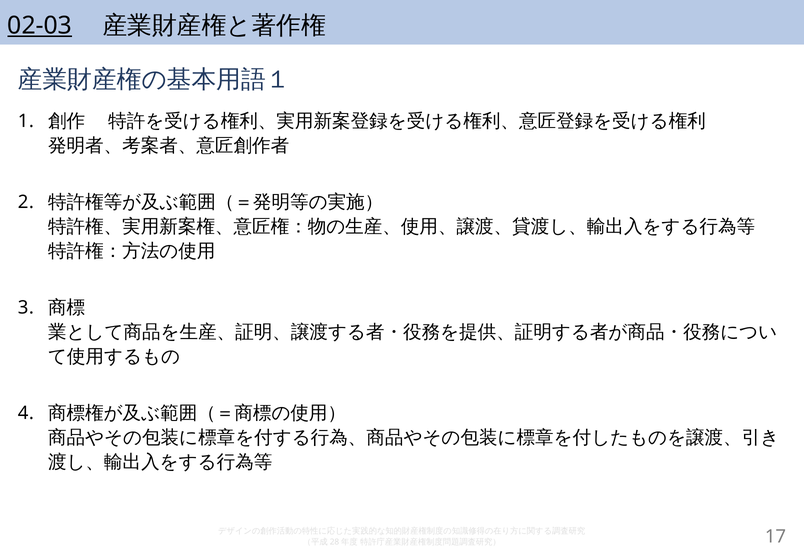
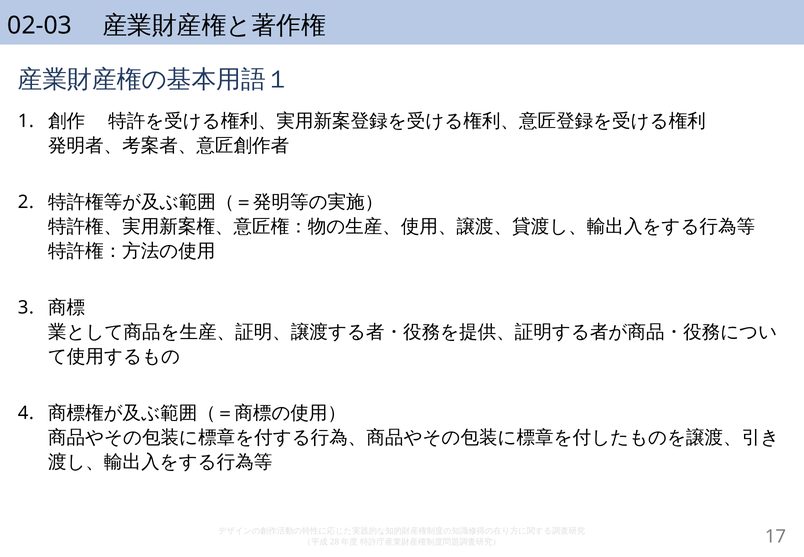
02-03 underline: present -> none
